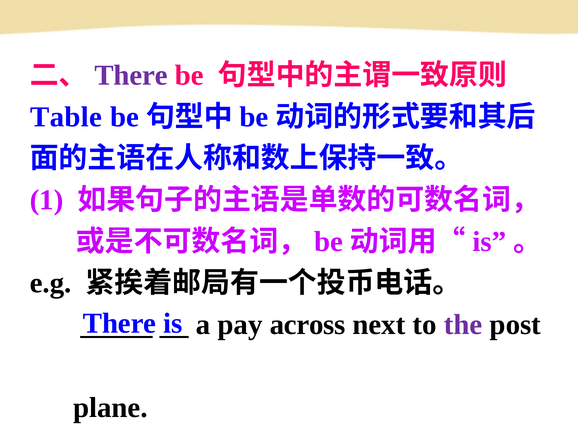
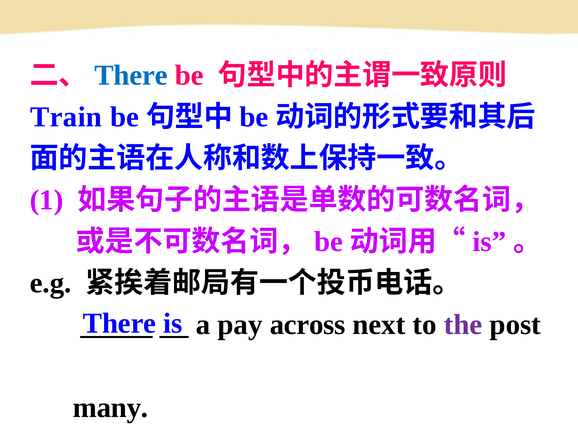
There at (131, 75) colour: purple -> blue
Table: Table -> Train
plane: plane -> many
